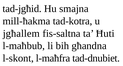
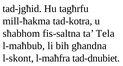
smajna: smajna -> tagħrfu
jgħallem: jgħallem -> sħabhom
Ħuti: Ħuti -> Tela
